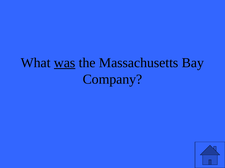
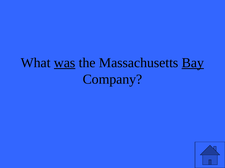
Bay underline: none -> present
